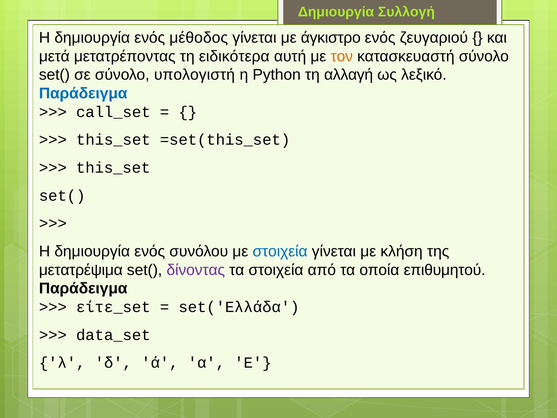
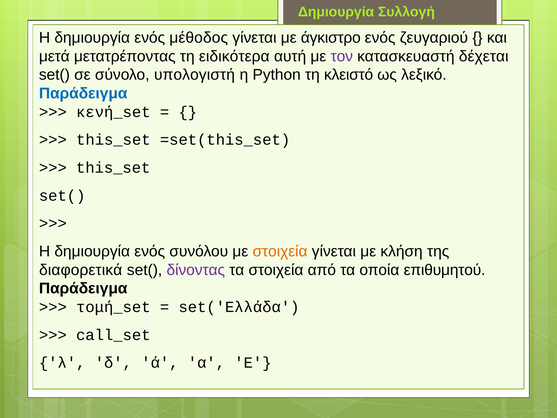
τον colour: orange -> purple
κατασκευαστή σύνολο: σύνολο -> δέχεται
αλλαγή: αλλαγή -> κλειστό
call_set: call_set -> κενή_set
στοιχεία at (280, 251) colour: blue -> orange
μετατρέψιμα: μετατρέψιμα -> διαφορετικά
είτε_set: είτε_set -> τομή_set
data_set: data_set -> call_set
